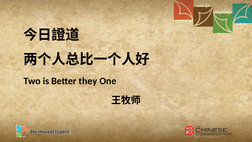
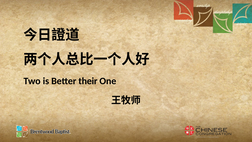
they: they -> their
